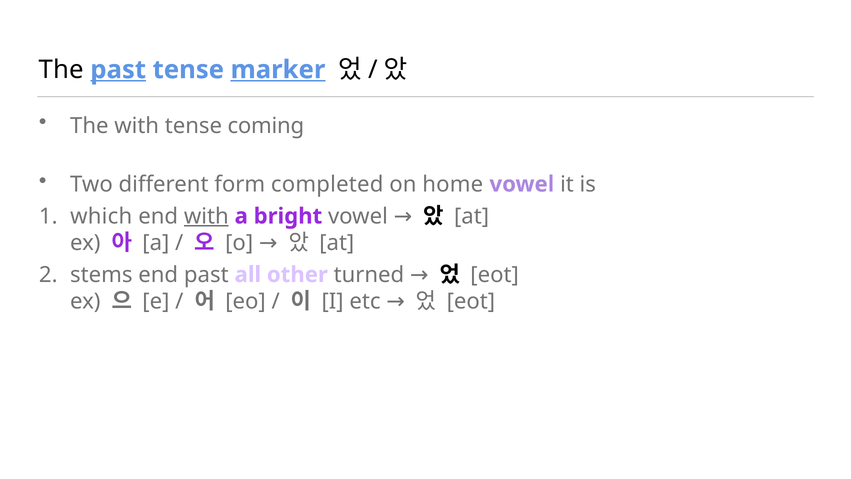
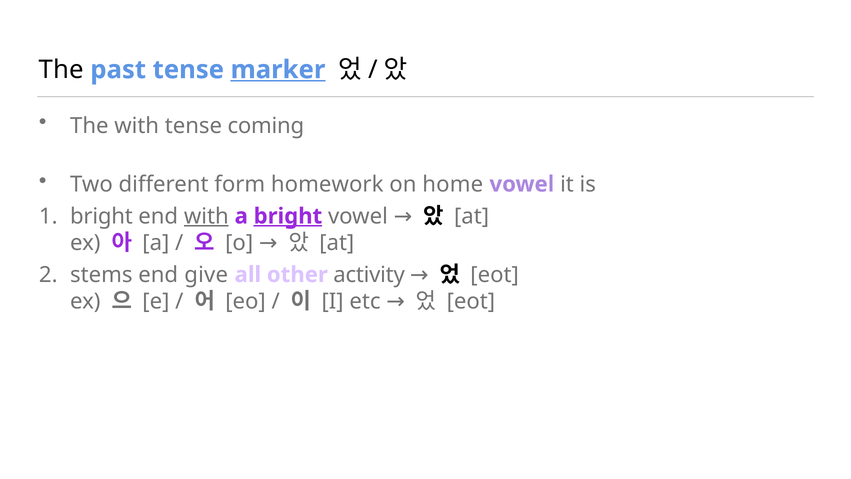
past at (118, 70) underline: present -> none
completed: completed -> homework
which at (101, 216): which -> bright
bright at (288, 216) underline: none -> present
end past: past -> give
turned: turned -> activity
